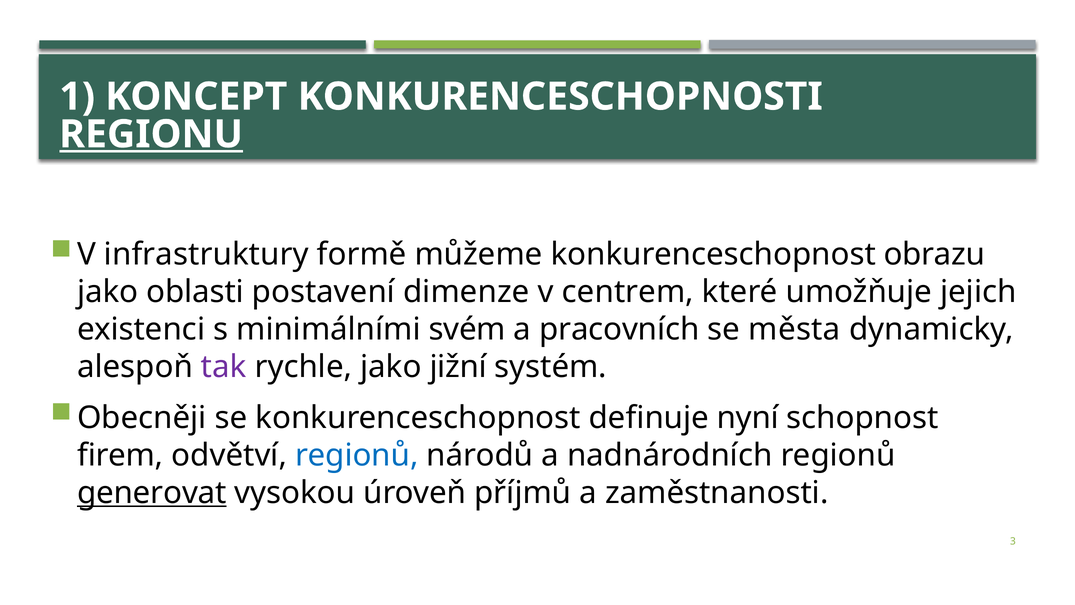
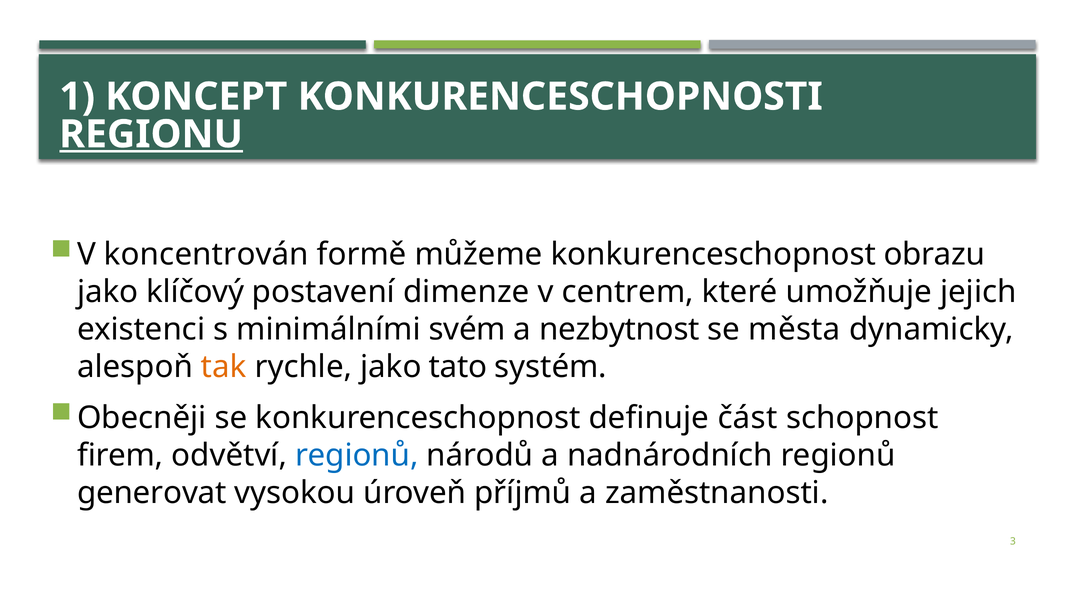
infrastruktury: infrastruktury -> koncentrován
oblasti: oblasti -> klíčový
pracovních: pracovních -> nezbytnost
tak colour: purple -> orange
jižní: jižní -> tato
nyní: nyní -> část
generovat underline: present -> none
